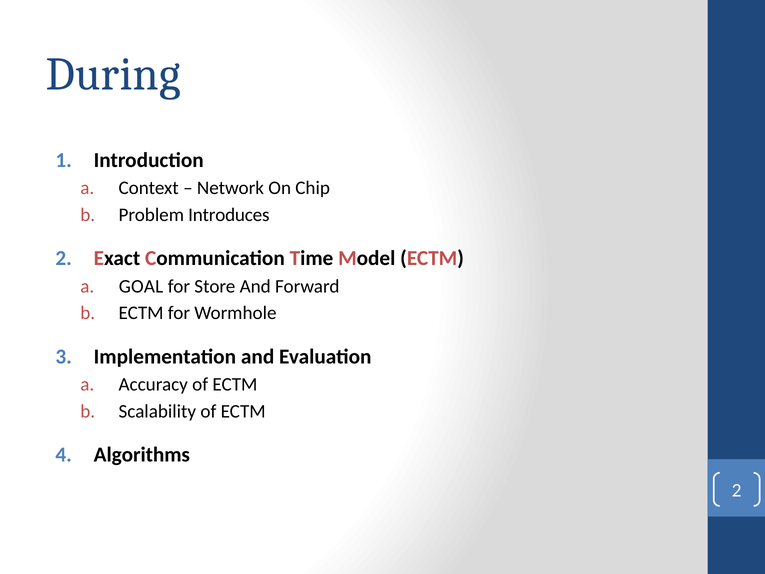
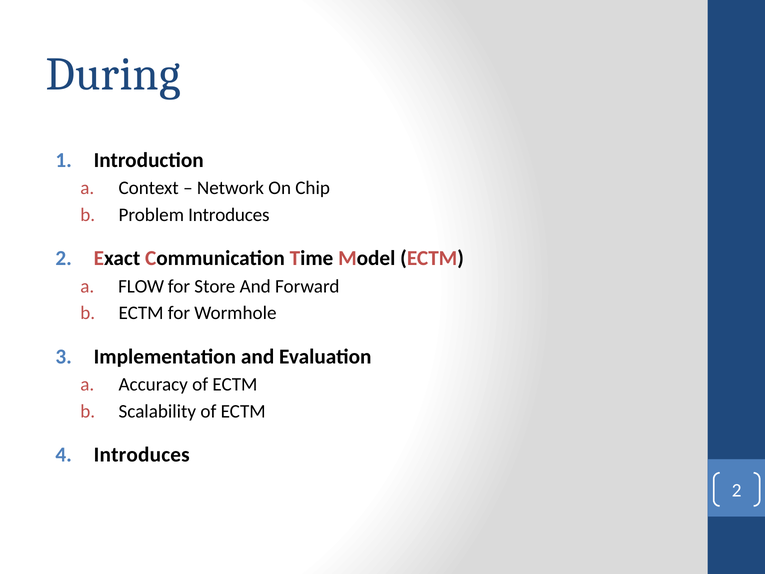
GOAL: GOAL -> FLOW
Algorithms at (142, 455): Algorithms -> Introduces
